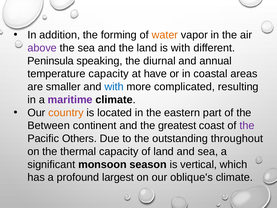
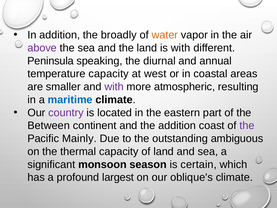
forming: forming -> broadly
have: have -> west
with at (114, 87) colour: blue -> purple
complicated: complicated -> atmospheric
maritime colour: purple -> blue
country colour: orange -> purple
the greatest: greatest -> addition
Others: Others -> Mainly
throughout: throughout -> ambiguous
vertical: vertical -> certain
